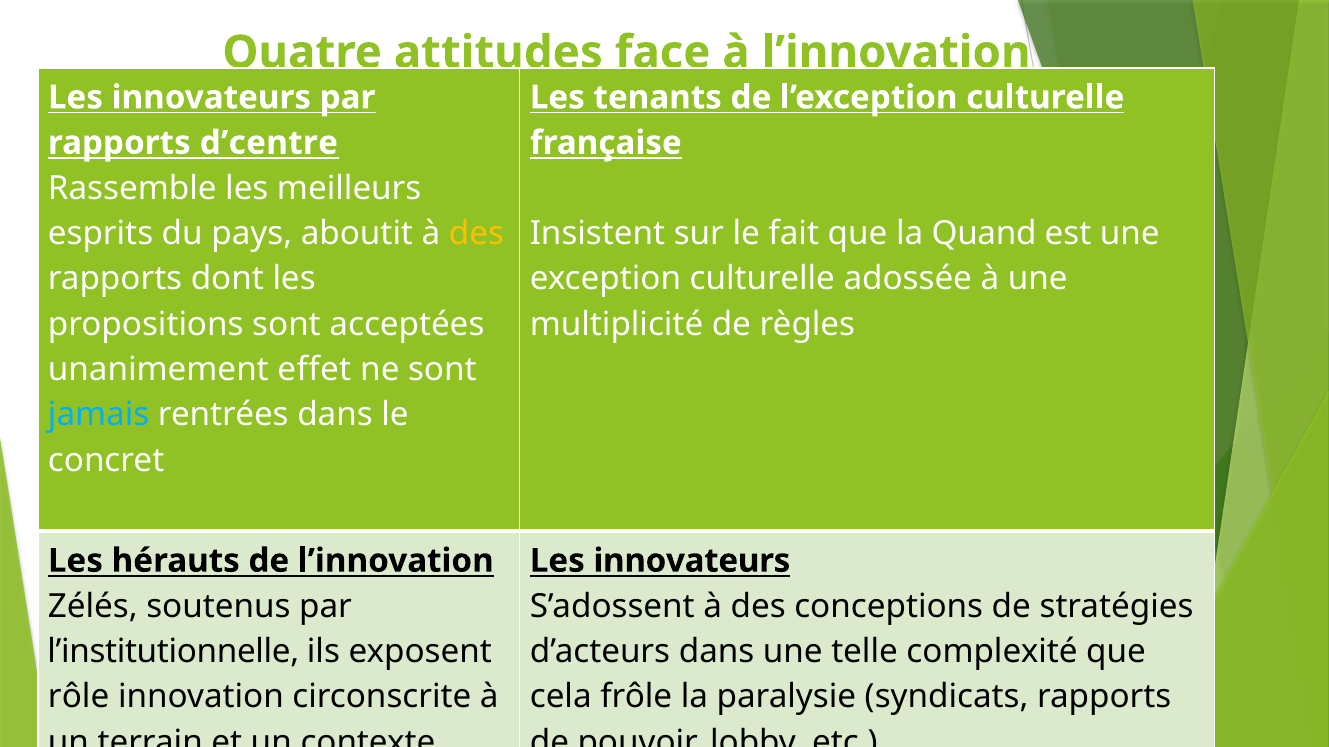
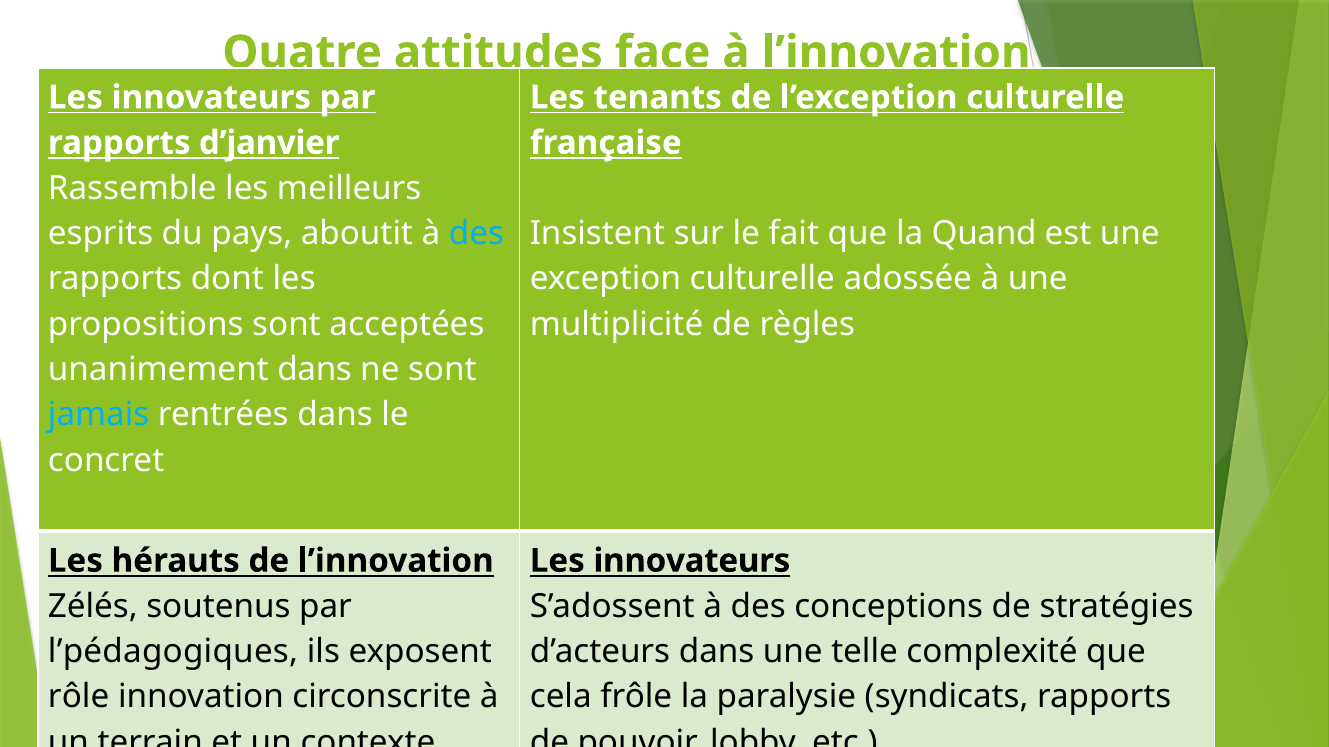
d’centre: d’centre -> d’janvier
des at (476, 234) colour: yellow -> light blue
unanimement effet: effet -> dans
l’institutionnelle: l’institutionnelle -> l’pédagogiques
